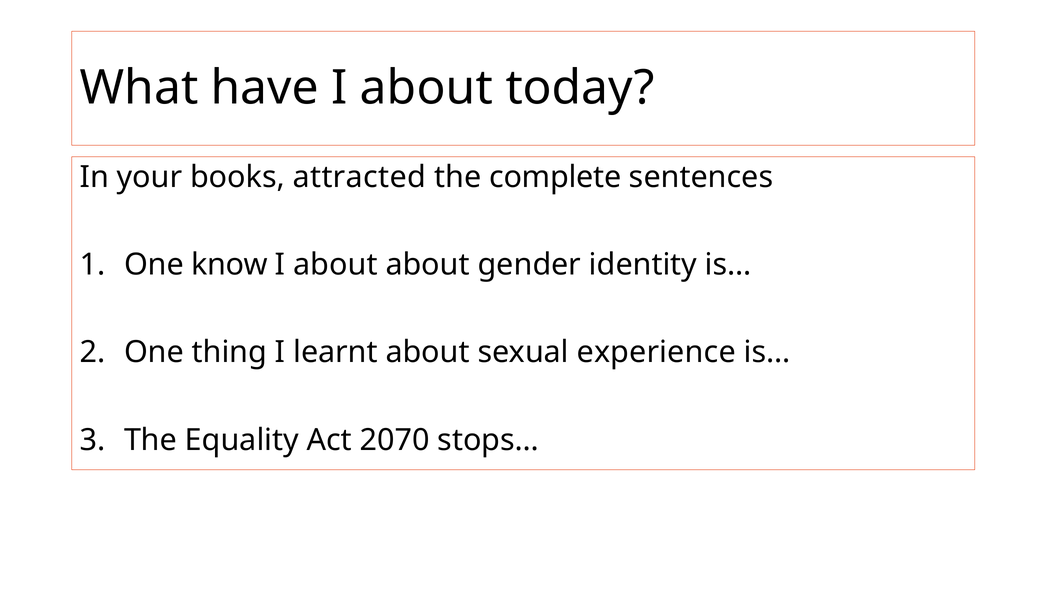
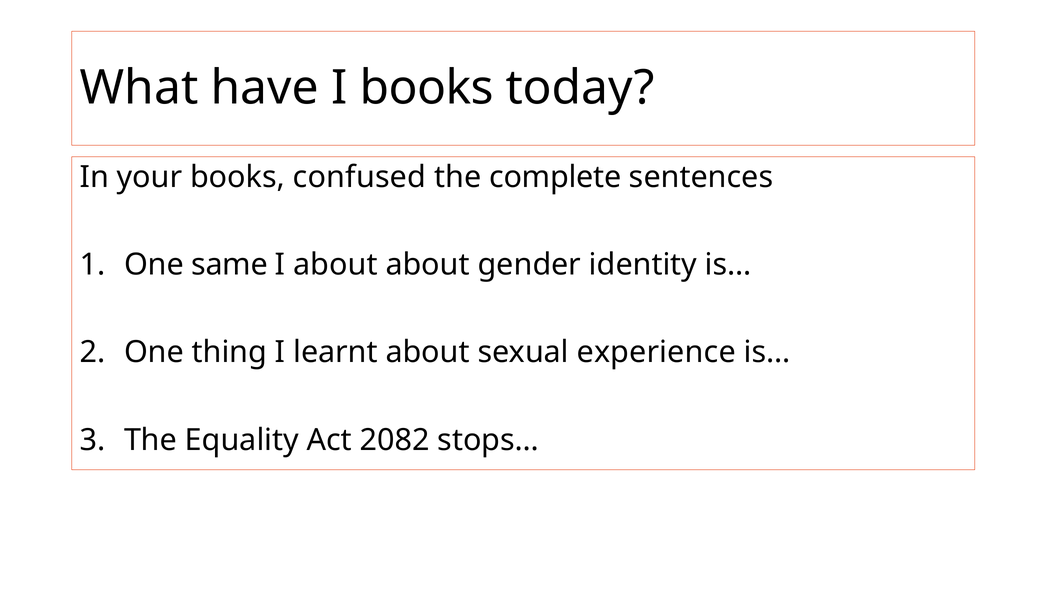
have I about: about -> books
attracted: attracted -> confused
know: know -> same
2070: 2070 -> 2082
